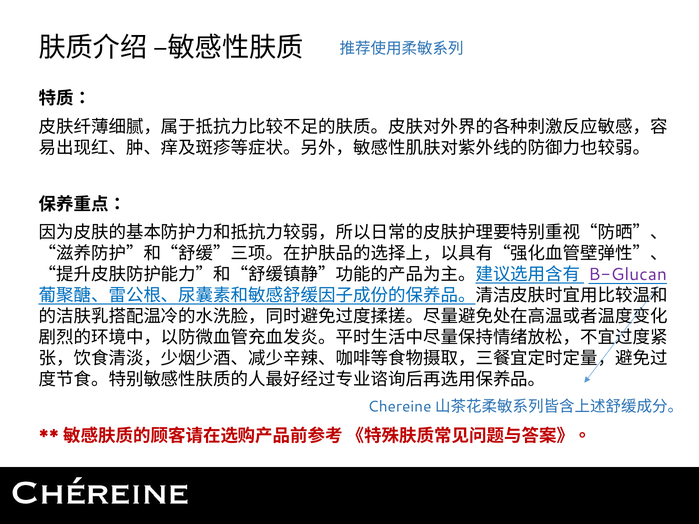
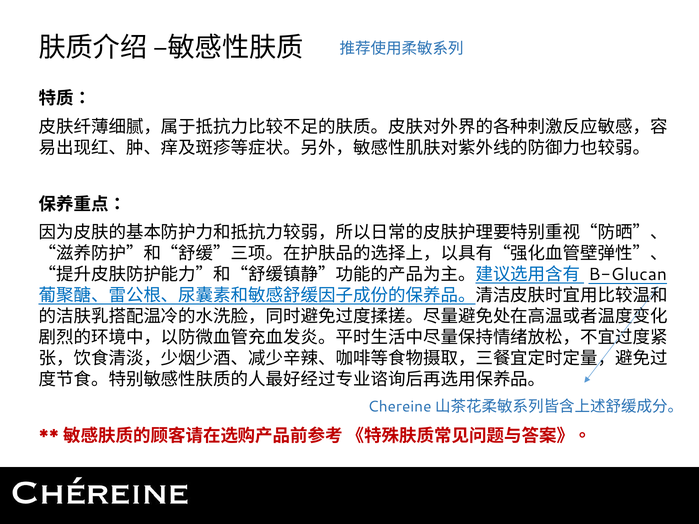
B-Glucan colour: purple -> black
